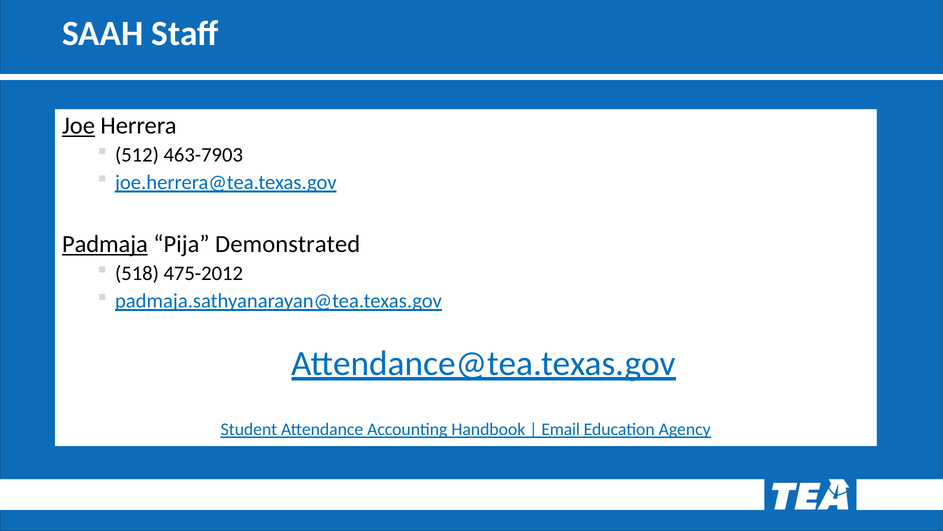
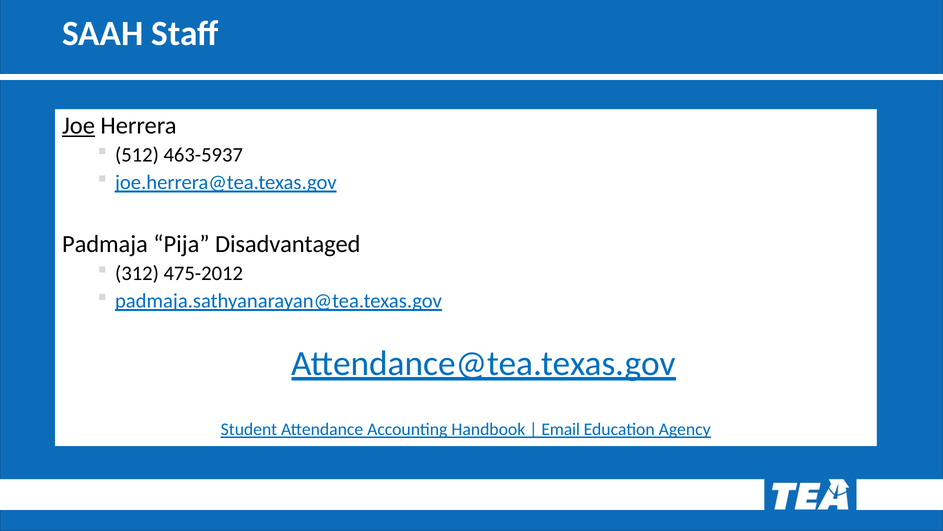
463-7903: 463-7903 -> 463-5937
Padmaja underline: present -> none
Demonstrated: Demonstrated -> Disadvantaged
518: 518 -> 312
